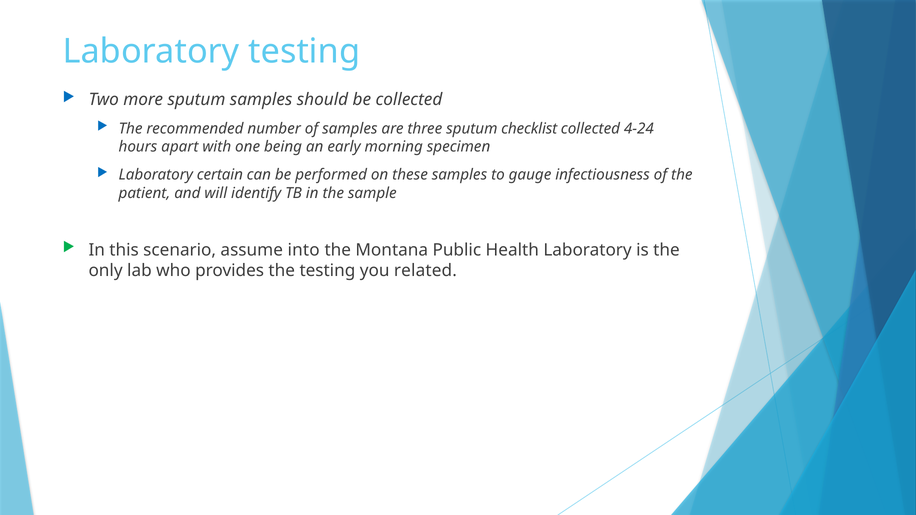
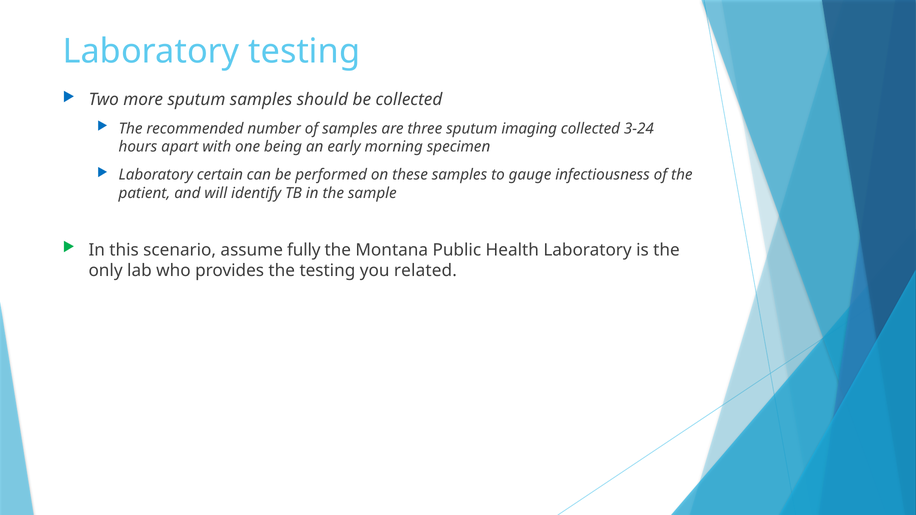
checklist: checklist -> imaging
4-24: 4-24 -> 3-24
into: into -> fully
